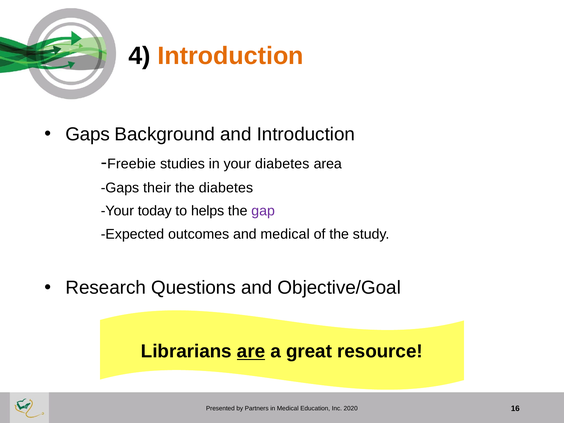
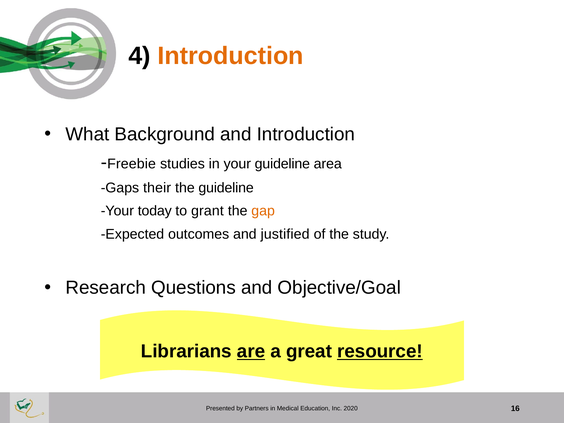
Gaps at (88, 134): Gaps -> What
your diabetes: diabetes -> guideline
the diabetes: diabetes -> guideline
helps: helps -> grant
gap colour: purple -> orange
and medical: medical -> justified
resource underline: none -> present
